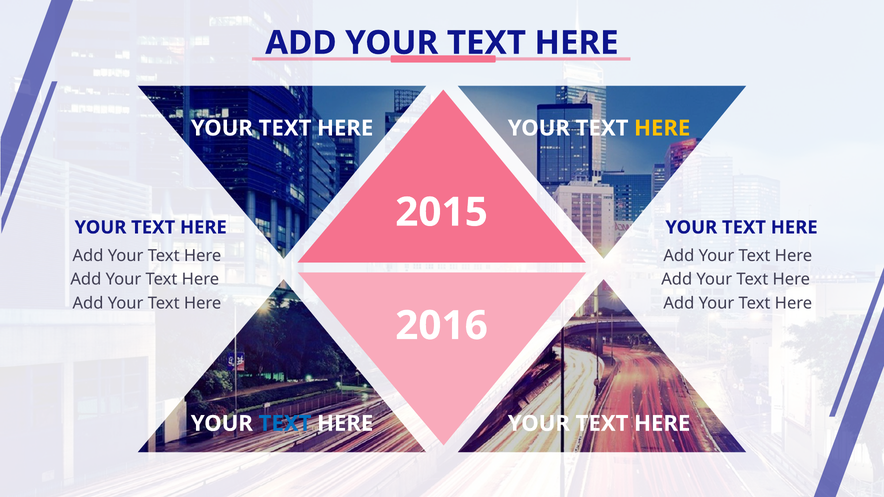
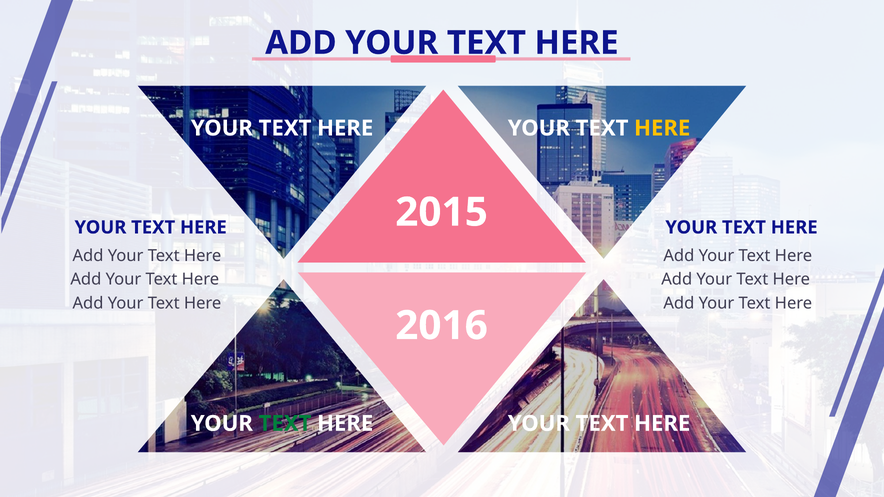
TEXT at (285, 424) colour: blue -> green
